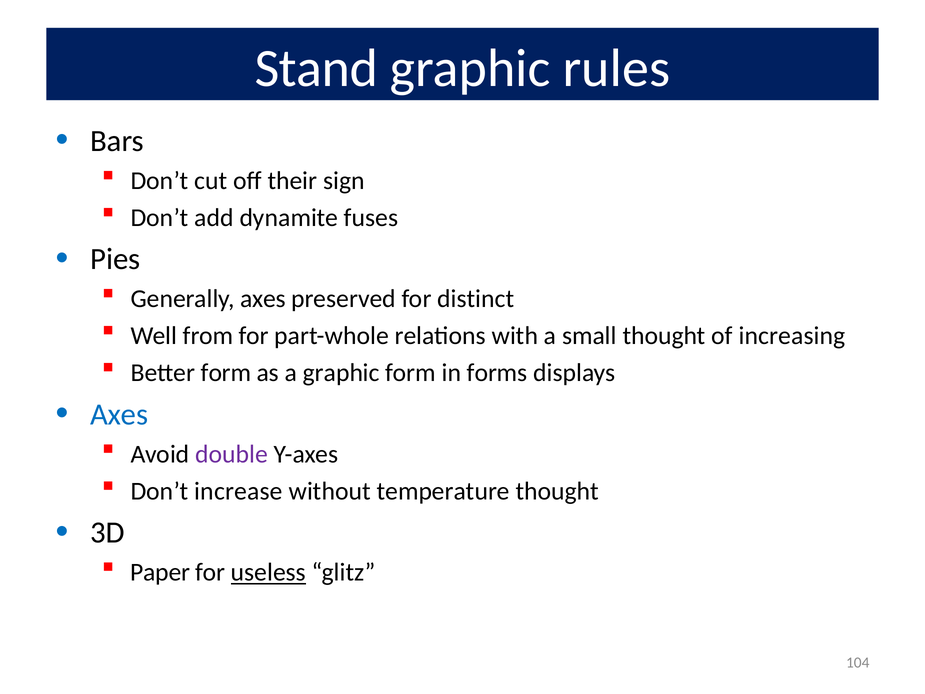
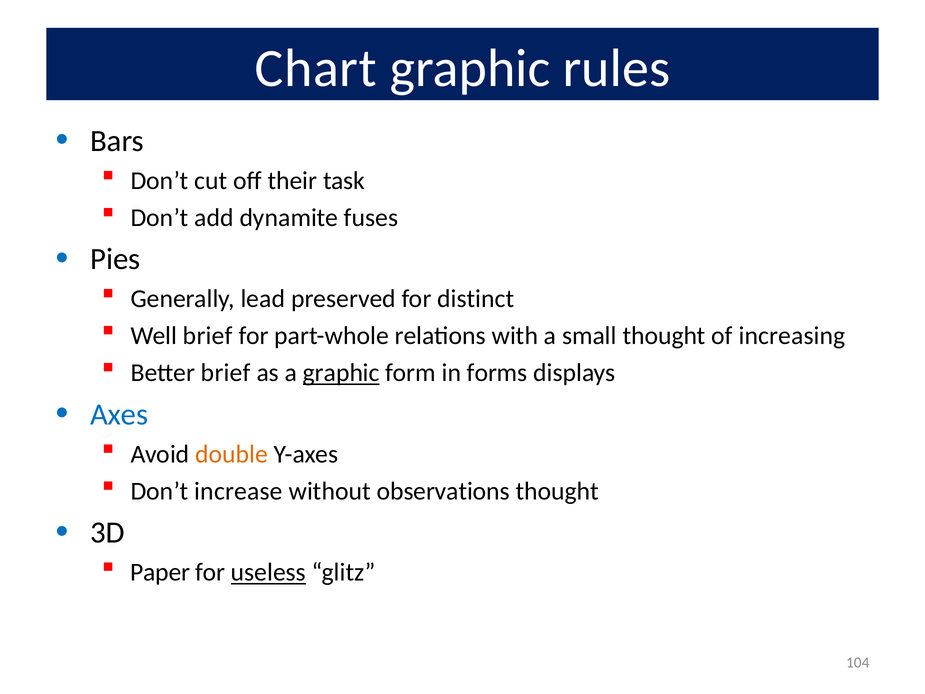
Stand: Stand -> Chart
sign: sign -> task
Generally axes: axes -> lead
Well from: from -> brief
Better form: form -> brief
graphic at (341, 373) underline: none -> present
double colour: purple -> orange
temperature: temperature -> observations
